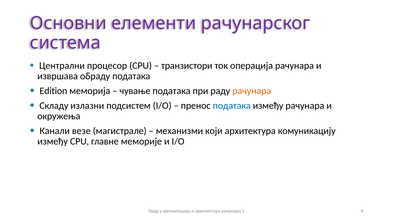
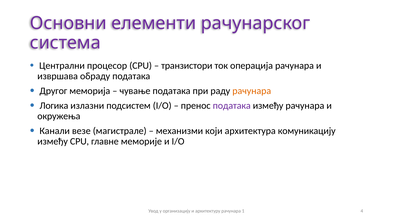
Edition: Edition -> Другог
Складу: Складу -> Логика
података at (232, 106) colour: blue -> purple
